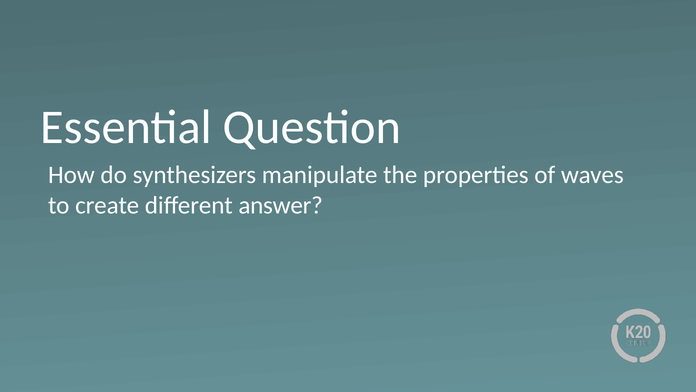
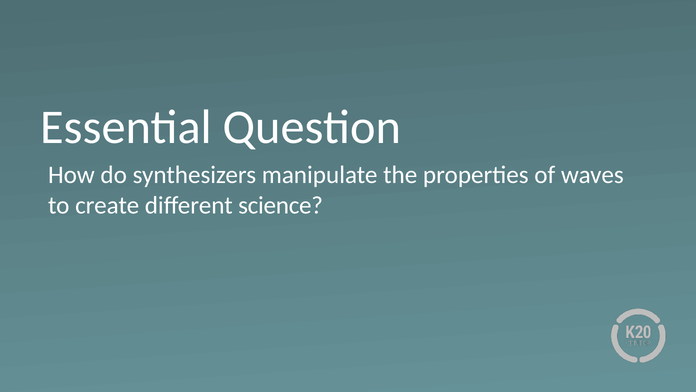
answer: answer -> science
